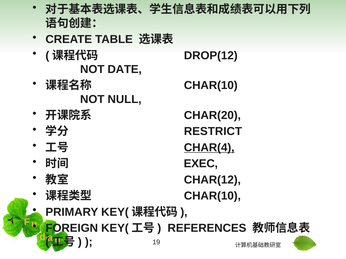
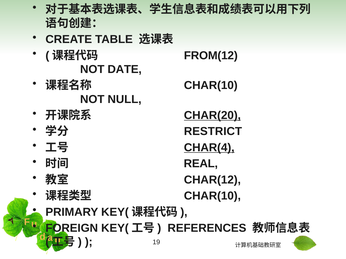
DROP(12: DROP(12 -> FROM(12
CHAR(20 underline: none -> present
EXEC: EXEC -> REAL
